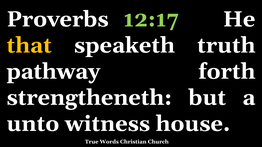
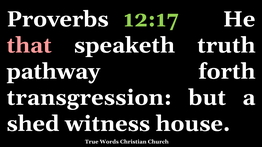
that colour: yellow -> pink
strengtheneth: strengtheneth -> transgression
unto: unto -> shed
